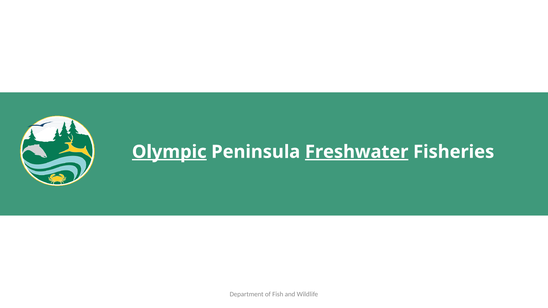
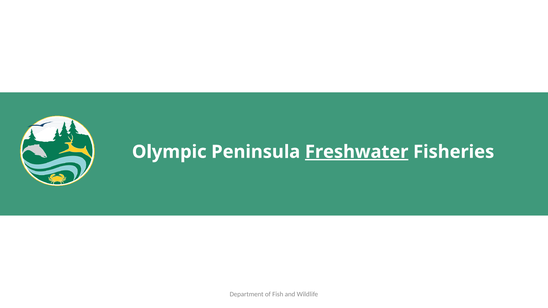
Olympic underline: present -> none
